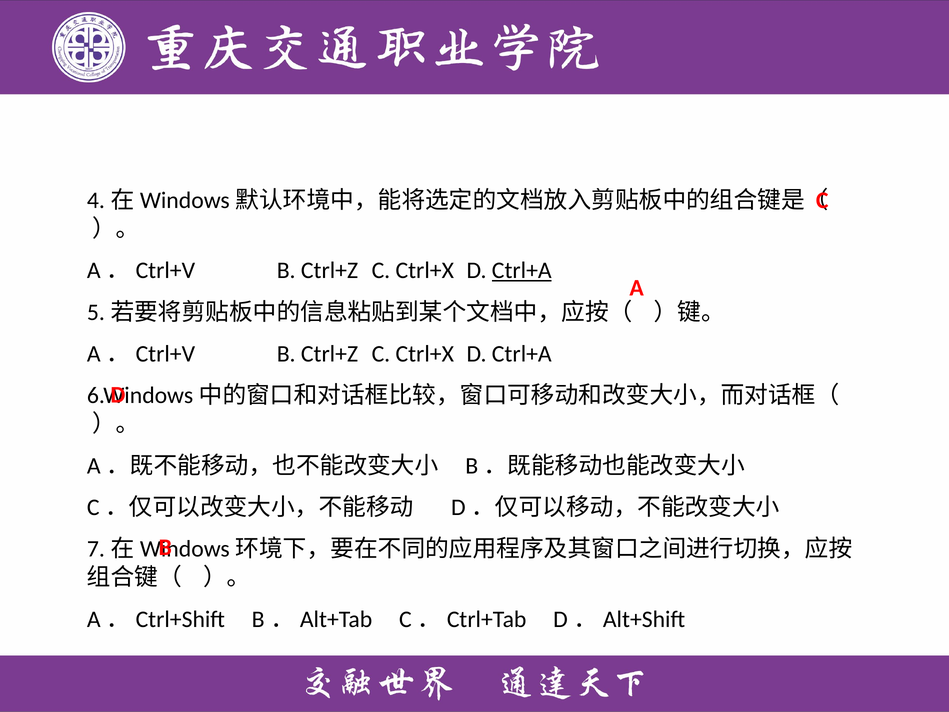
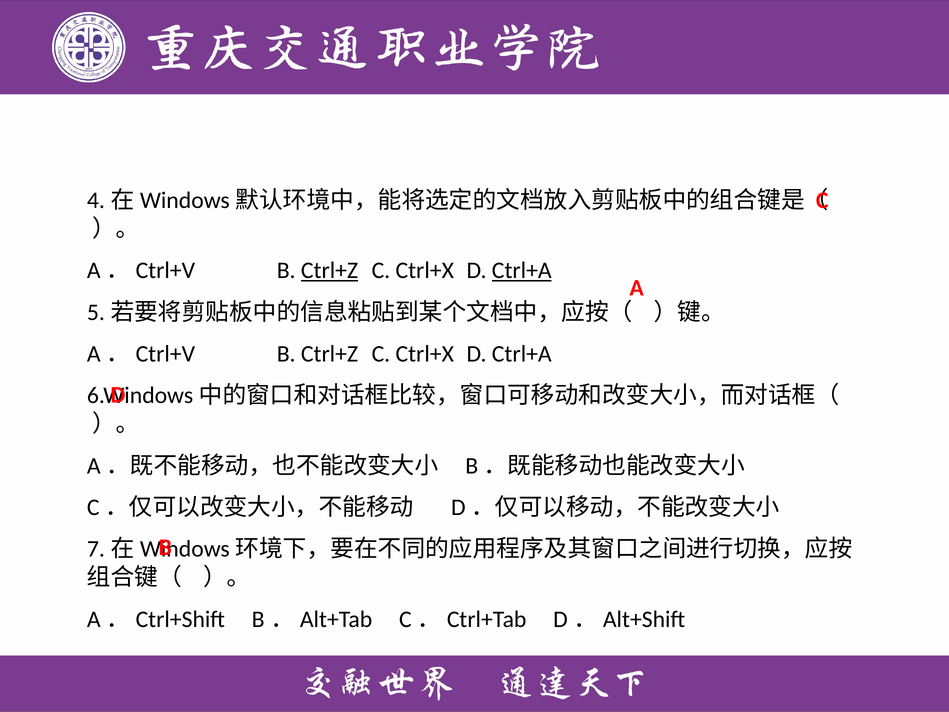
Ctrl+Z at (330, 271) underline: none -> present
